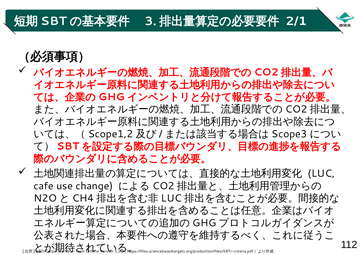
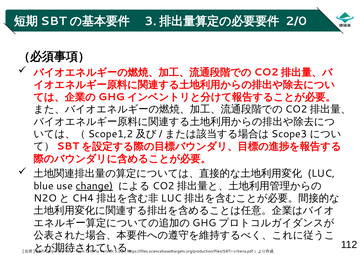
2/1: 2/1 -> 2/0
cafe: cafe -> blue
change underline: none -> present
